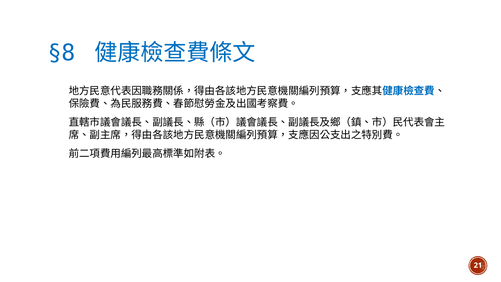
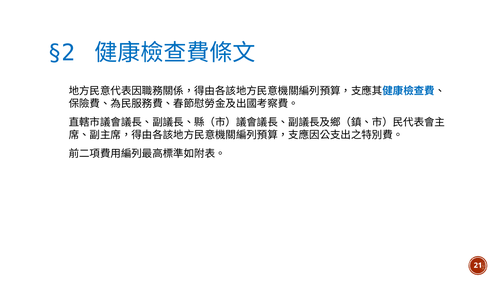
§8: §8 -> §2
